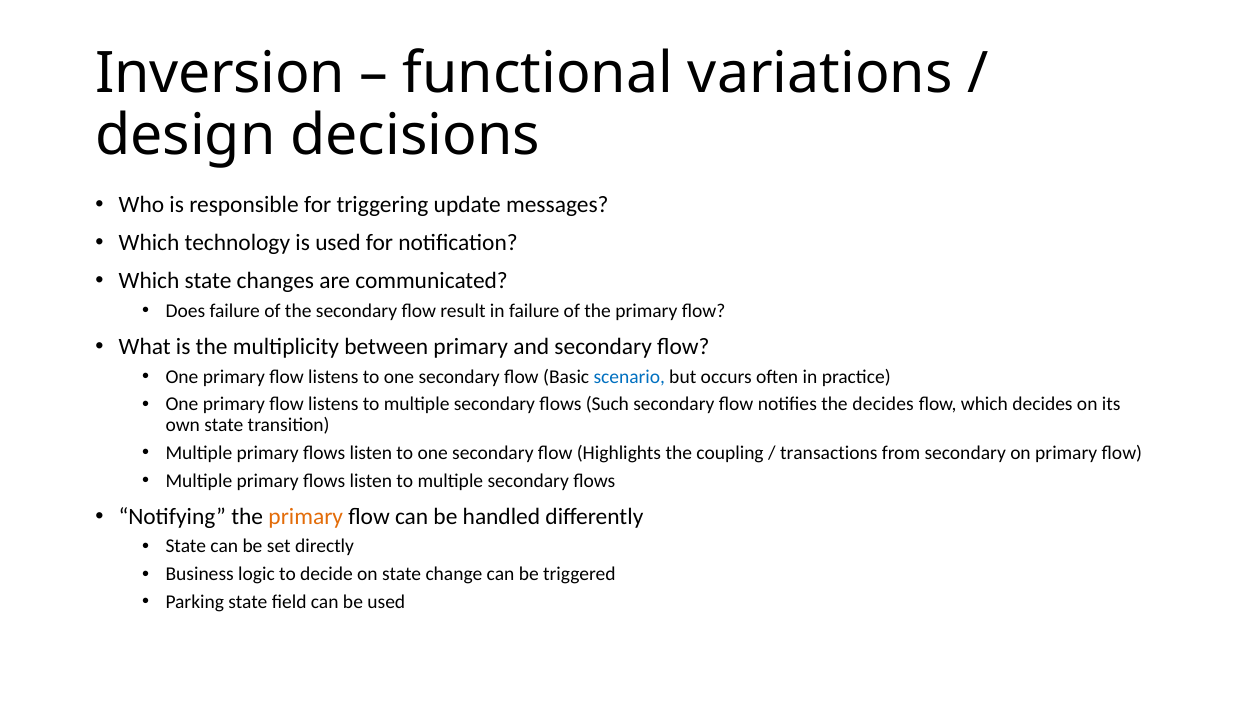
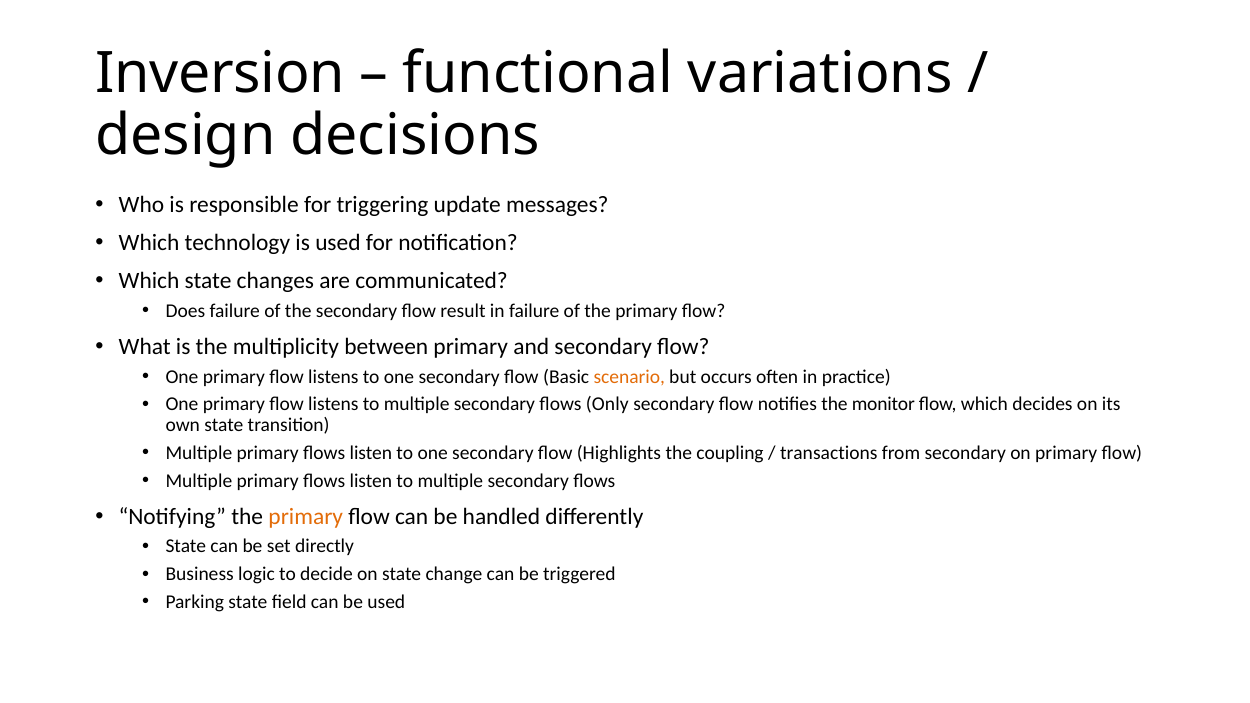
scenario colour: blue -> orange
Such: Such -> Only
the decides: decides -> monitor
